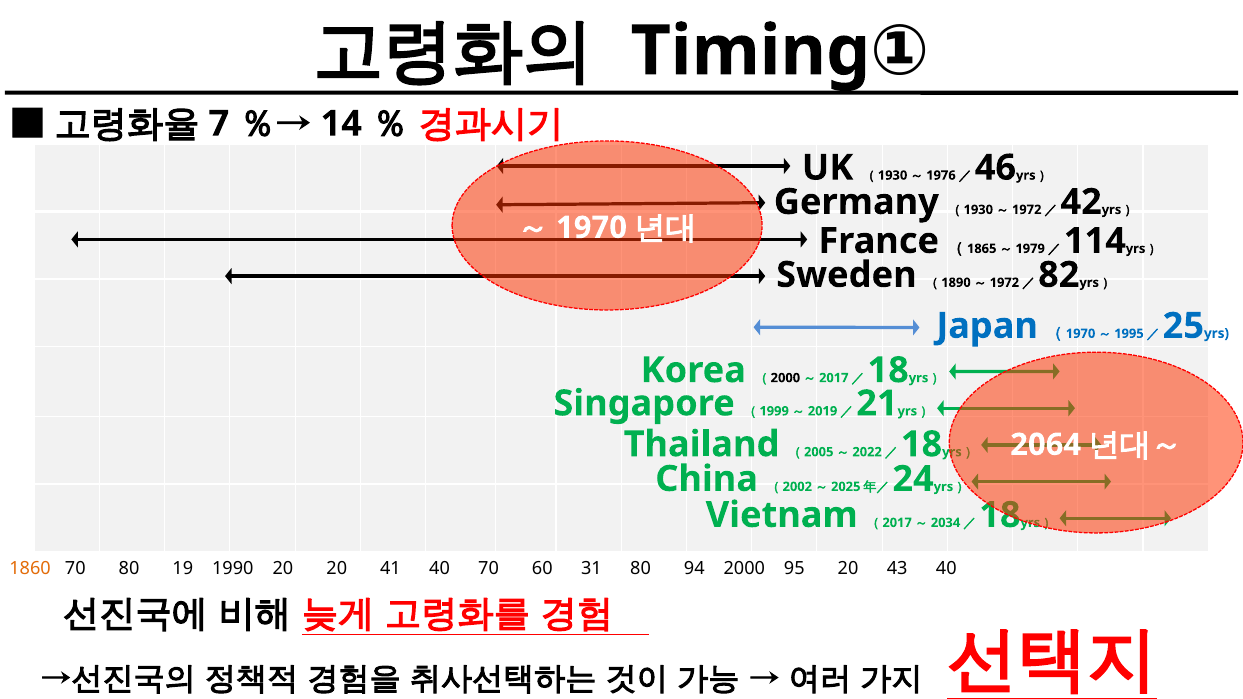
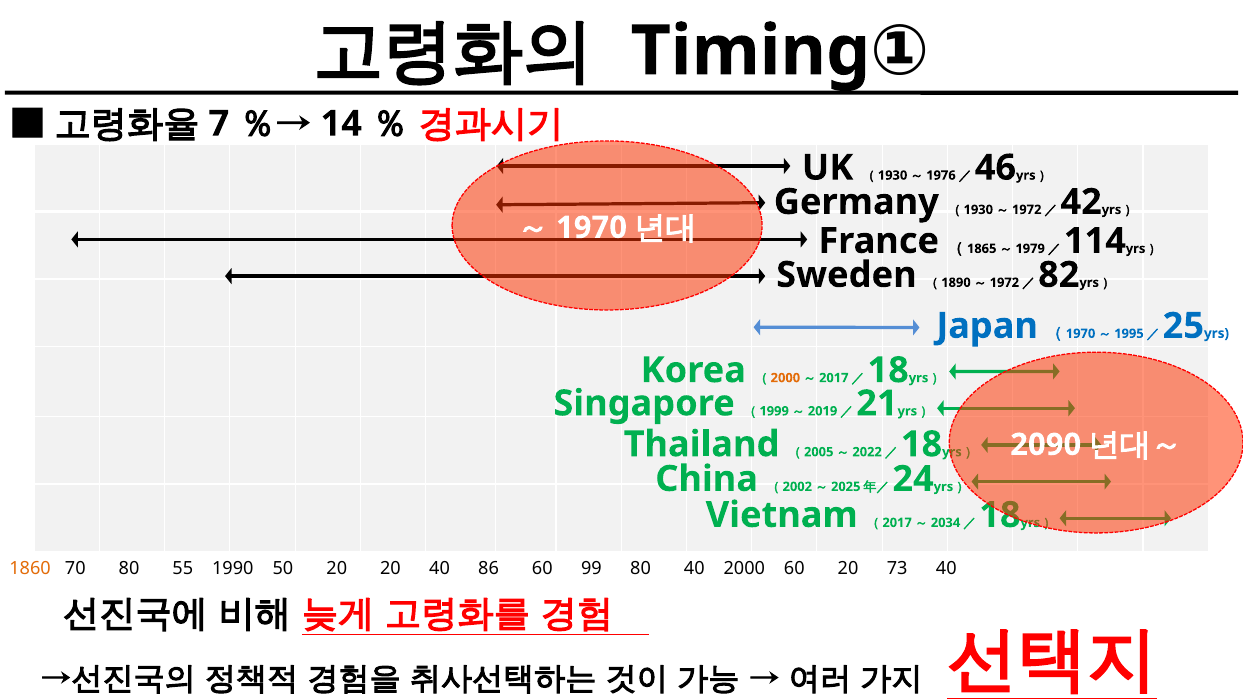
2000 at (785, 378) colour: black -> orange
2064: 2064 -> 2090
19: 19 -> 55
1990 20: 20 -> 50
20 41: 41 -> 20
40 70: 70 -> 86
31: 31 -> 99
80 94: 94 -> 40
2000 95: 95 -> 60
43: 43 -> 73
